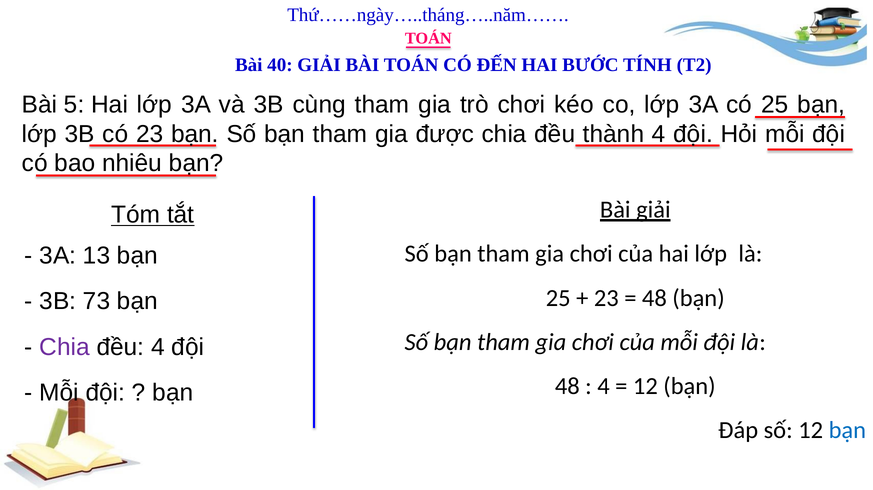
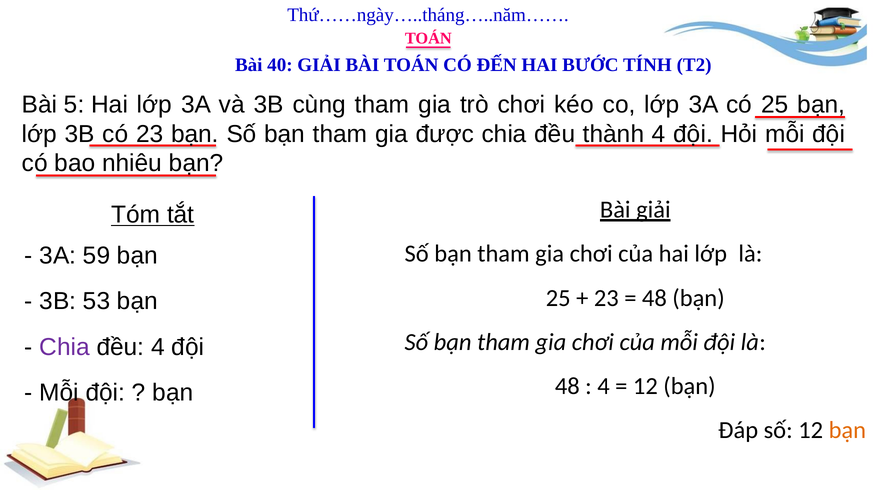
13: 13 -> 59
73: 73 -> 53
bạn at (847, 431) colour: blue -> orange
